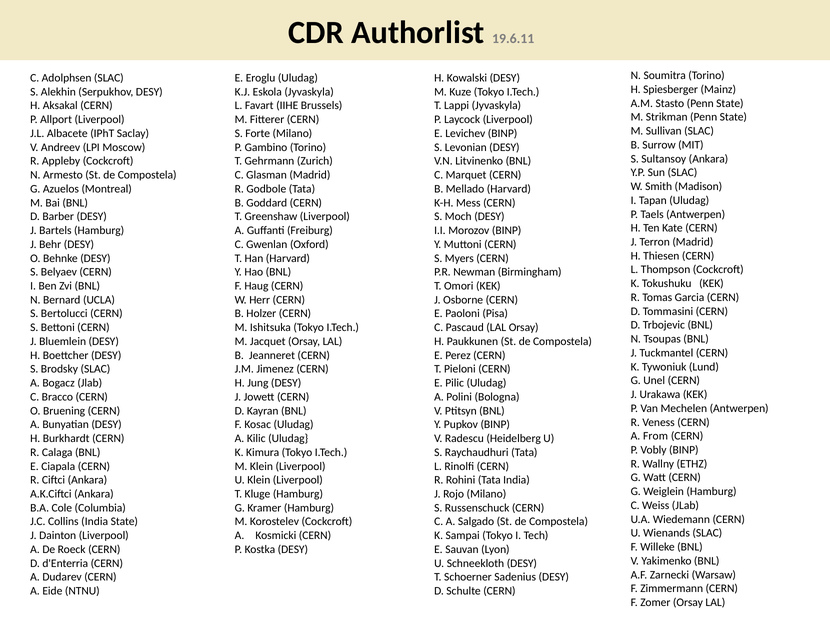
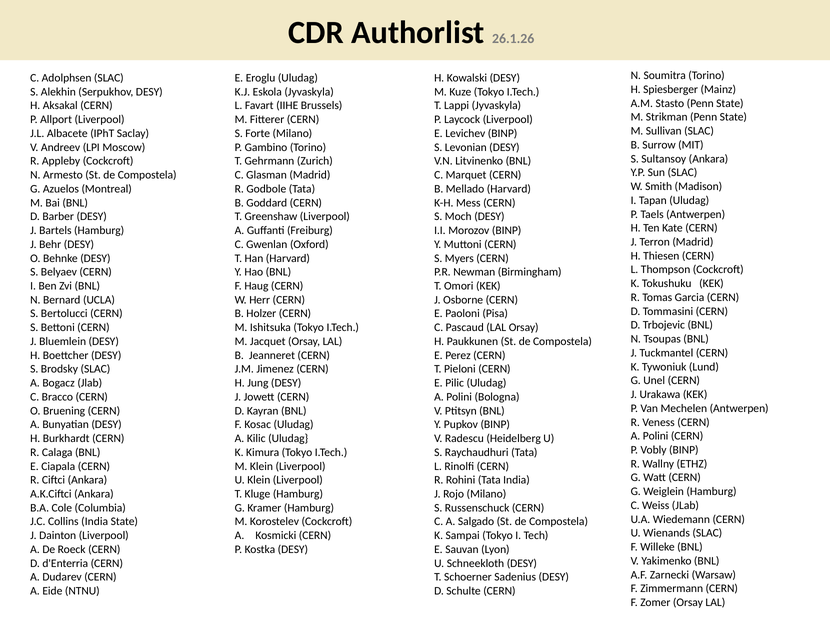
19.6.11: 19.6.11 -> 26.1.26
From at (655, 436): From -> Polini
